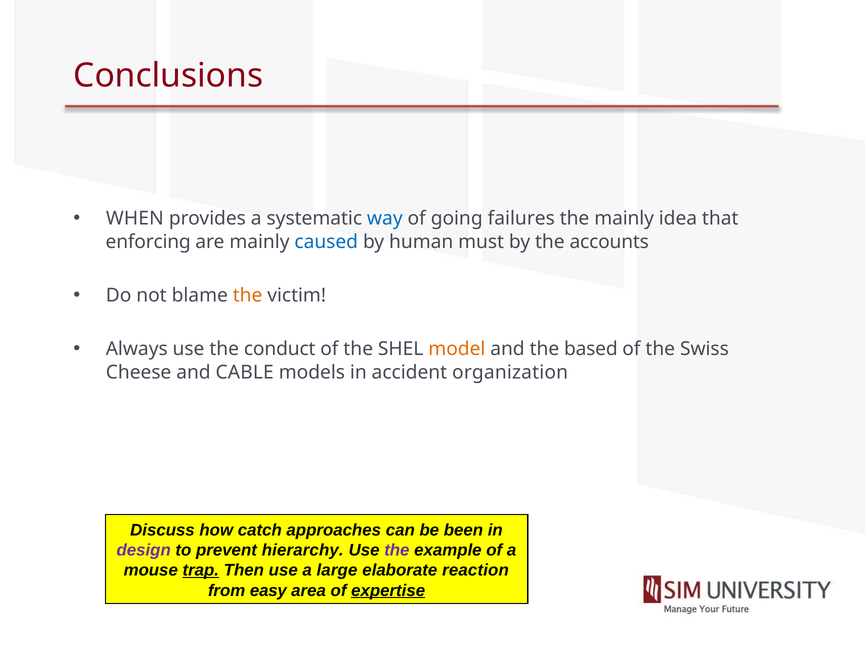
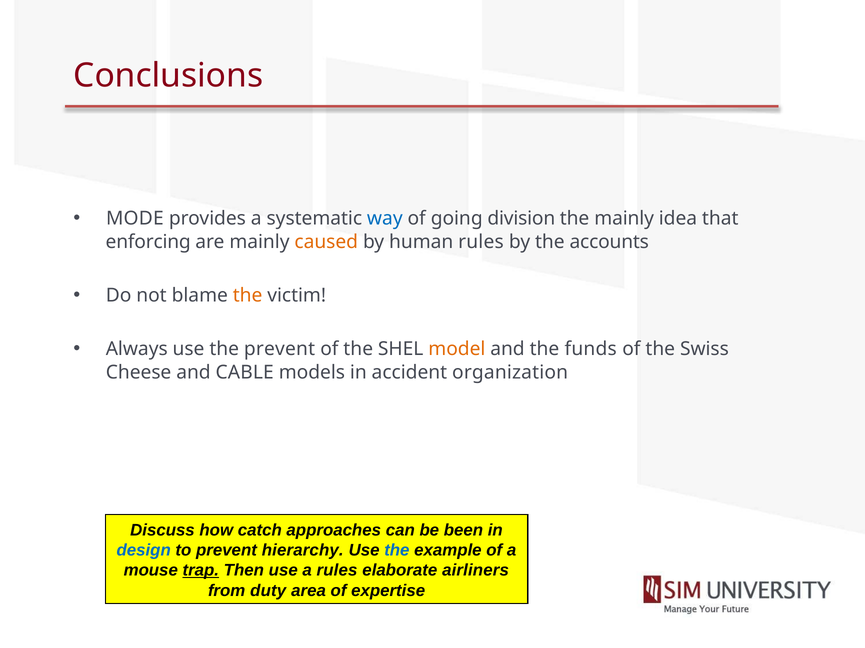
WHEN: WHEN -> MODE
failures: failures -> division
caused colour: blue -> orange
human must: must -> rules
the conduct: conduct -> prevent
based: based -> funds
design colour: purple -> blue
the at (397, 551) colour: purple -> blue
a large: large -> rules
reaction: reaction -> airliners
easy: easy -> duty
expertise underline: present -> none
